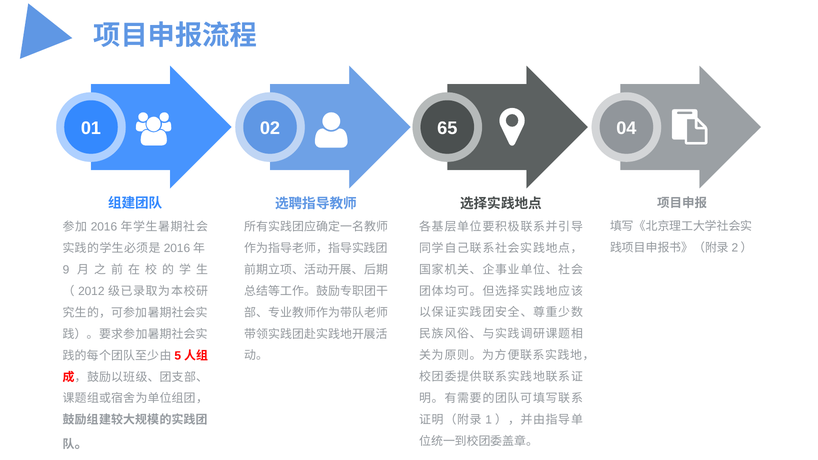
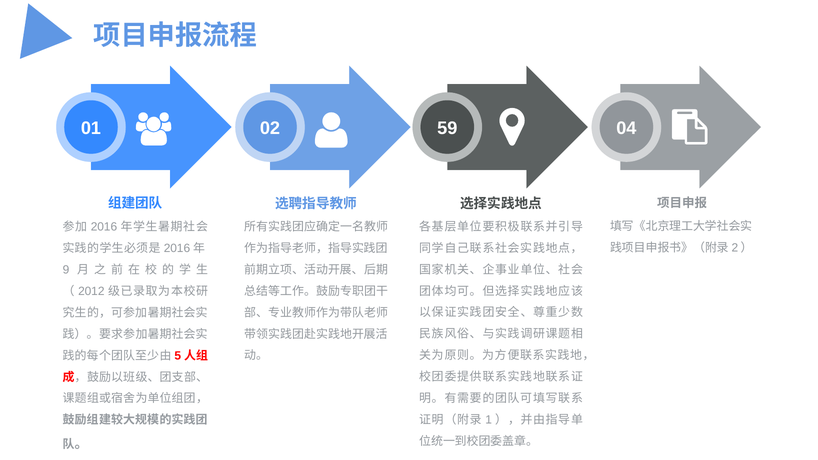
65: 65 -> 59
